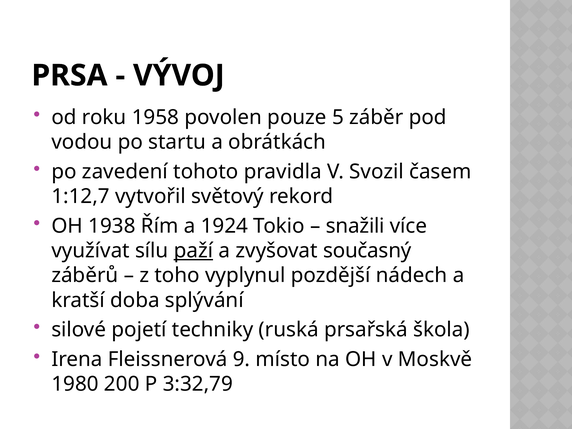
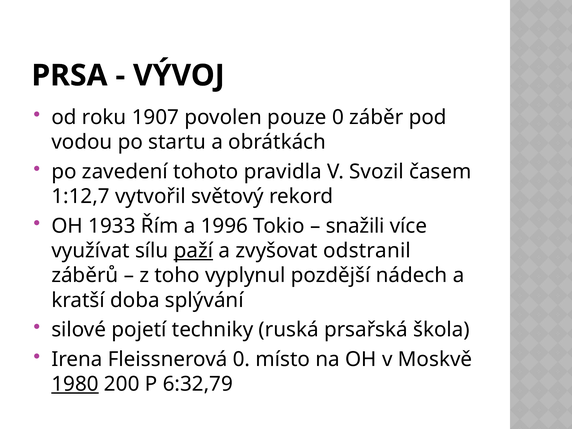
1958: 1958 -> 1907
pouze 5: 5 -> 0
1938: 1938 -> 1933
1924: 1924 -> 1996
současný: současný -> odstranil
Fleissnerová 9: 9 -> 0
1980 underline: none -> present
3:32,79: 3:32,79 -> 6:32,79
